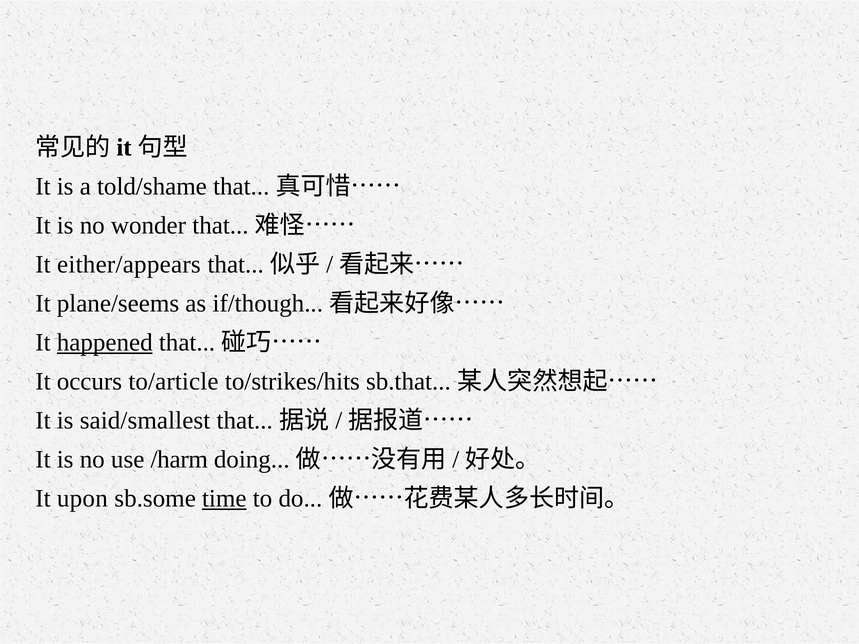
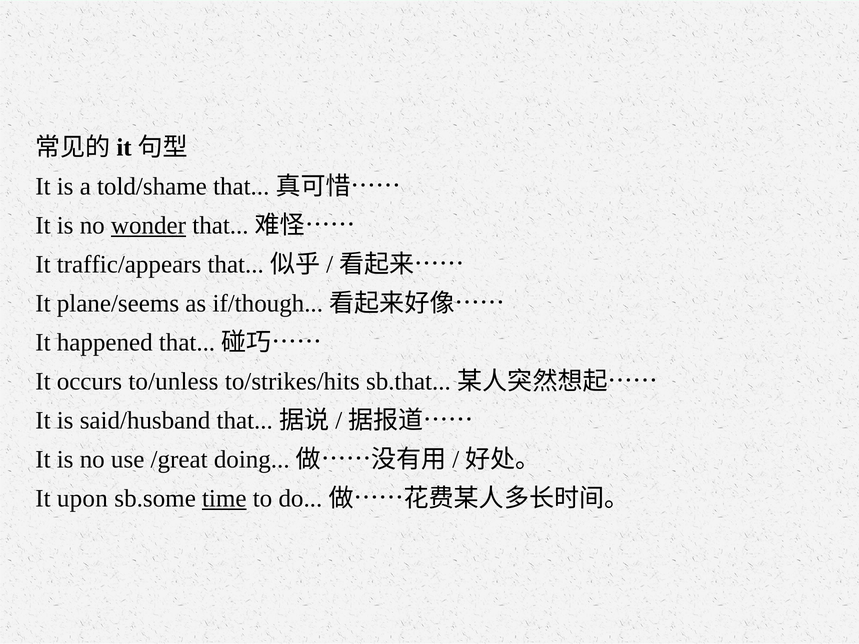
wonder underline: none -> present
either/appears: either/appears -> traffic/appears
happened underline: present -> none
to/article: to/article -> to/unless
said/smallest: said/smallest -> said/husband
/harm: /harm -> /great
